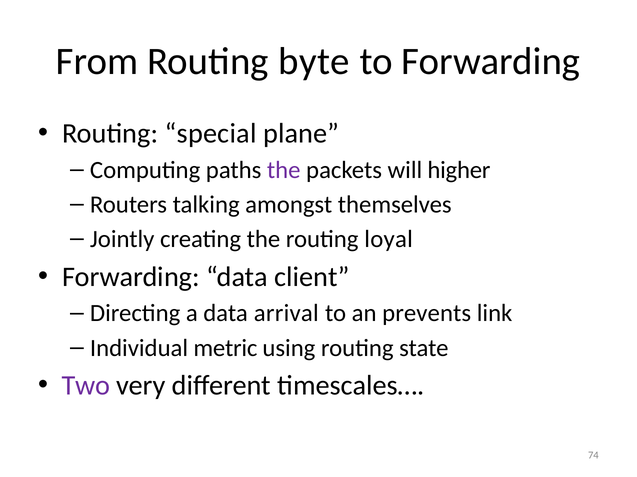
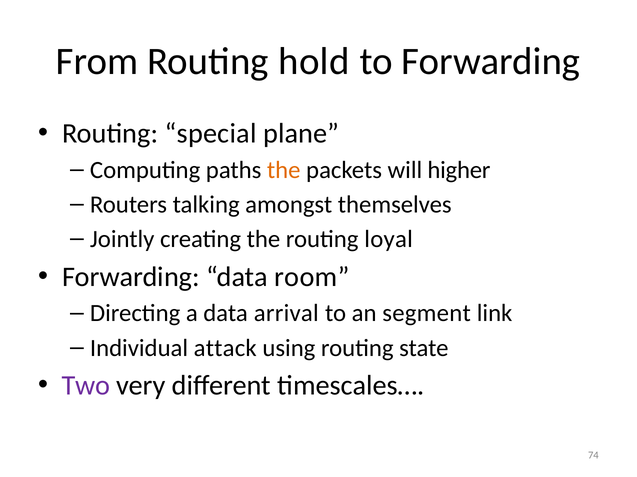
byte: byte -> hold
the at (284, 170) colour: purple -> orange
client: client -> room
prevents: prevents -> segment
metric: metric -> attack
